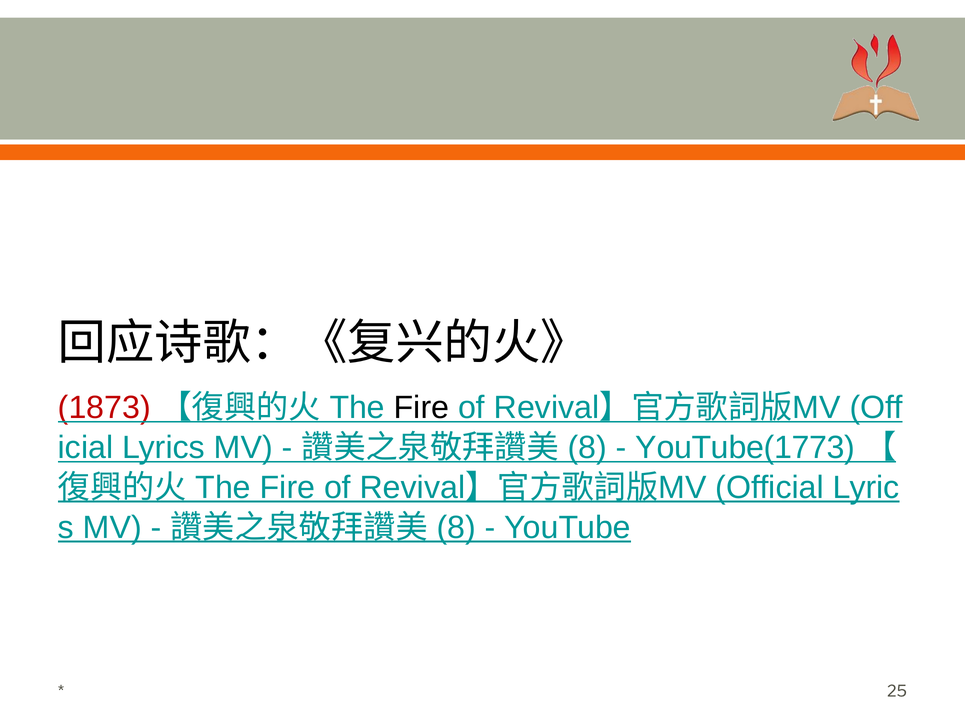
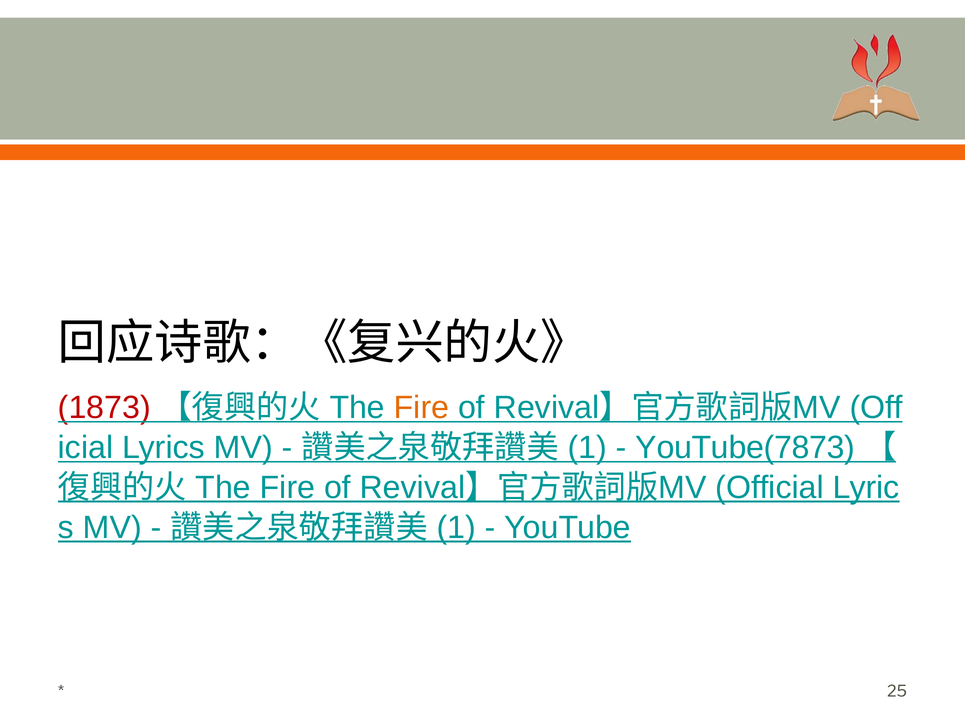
Fire at (421, 408) colour: black -> orange
8 at (587, 447): 8 -> 1
YouTube(1773: YouTube(1773 -> YouTube(7873
8 at (456, 527): 8 -> 1
